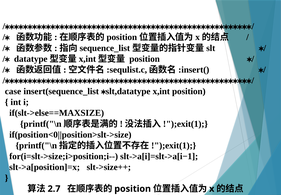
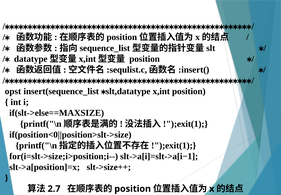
case: case -> opst
